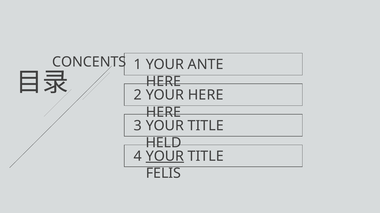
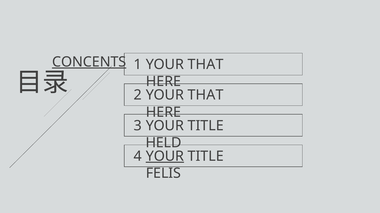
CONCENTS underline: none -> present
ANTE at (206, 65): ANTE -> THAT
HERE at (206, 95): HERE -> THAT
